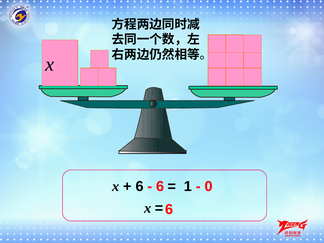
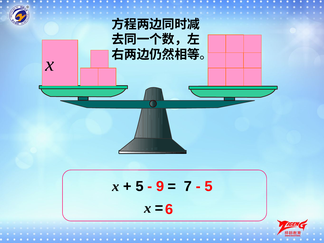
6 at (160, 186): 6 -> 9
0 at (209, 186): 0 -> 5
6 at (140, 186): 6 -> 5
1: 1 -> 7
